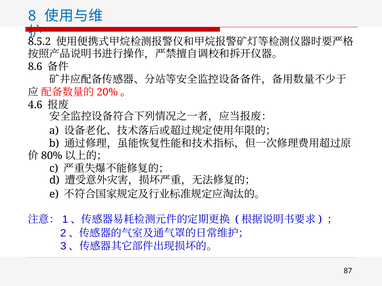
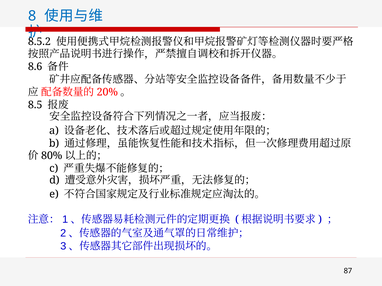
4.6: 4.6 -> 8.5
